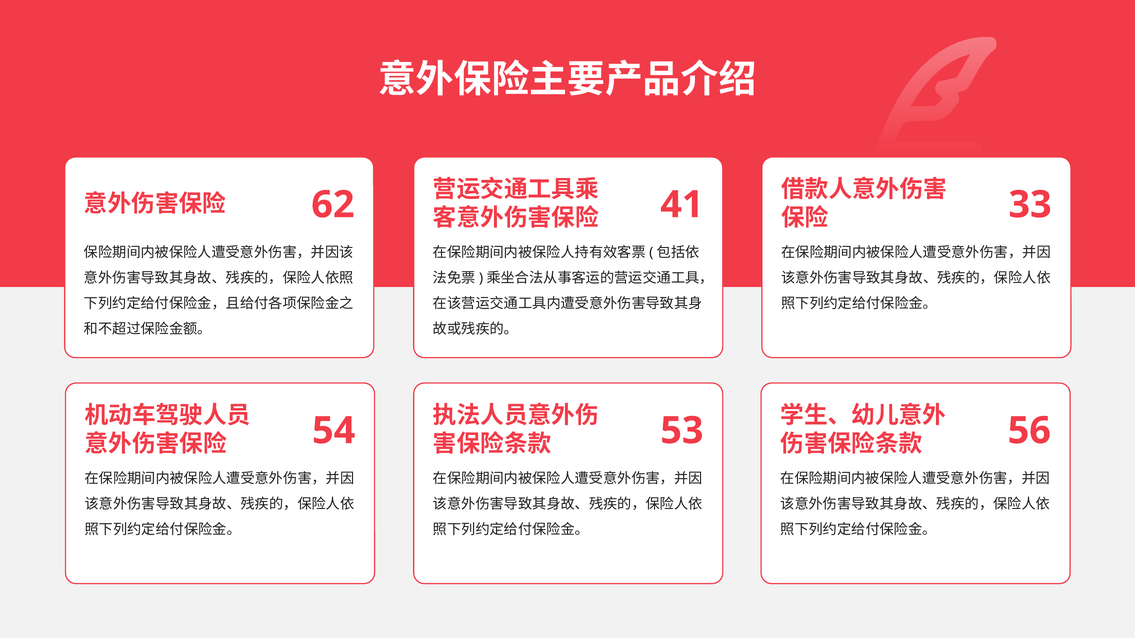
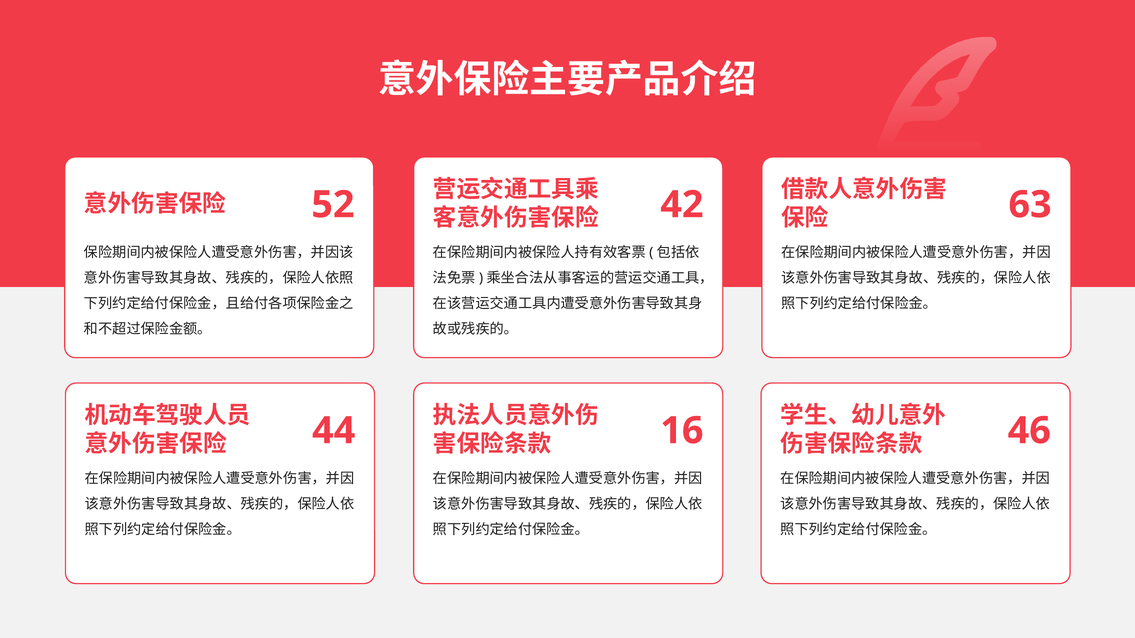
62: 62 -> 52
41: 41 -> 42
33: 33 -> 63
54: 54 -> 44
53: 53 -> 16
56: 56 -> 46
